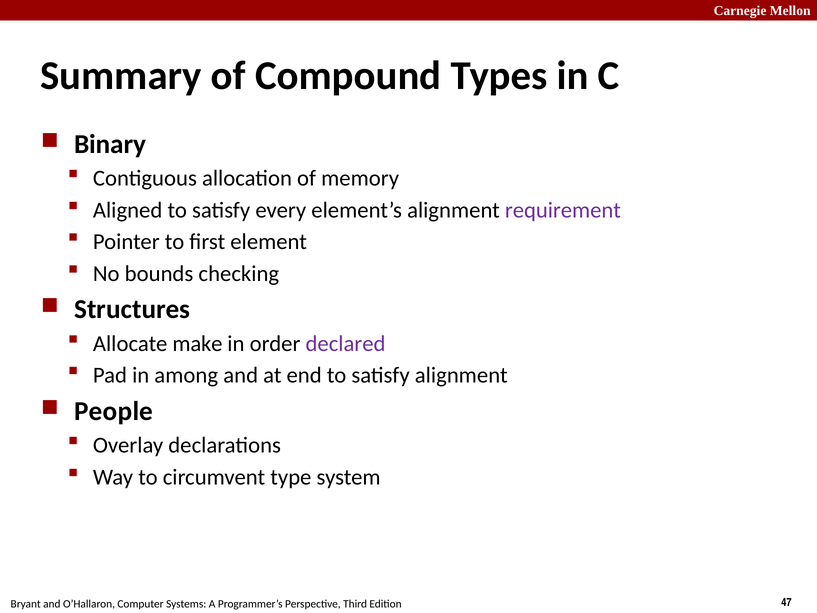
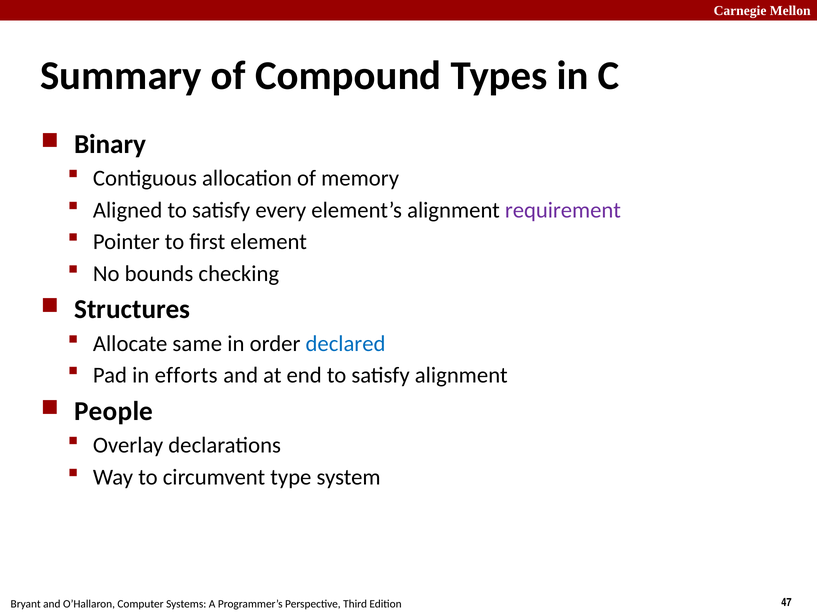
make: make -> same
declared colour: purple -> blue
among: among -> efforts
